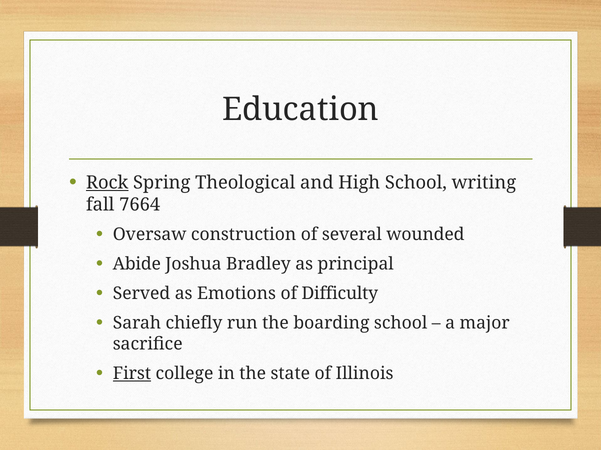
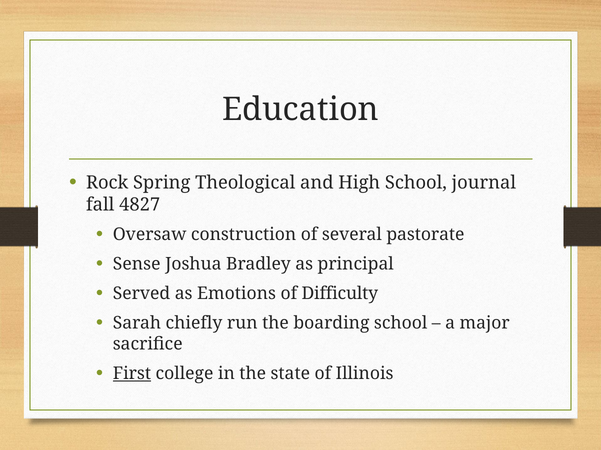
Rock underline: present -> none
writing: writing -> journal
7664: 7664 -> 4827
wounded: wounded -> pastorate
Abide: Abide -> Sense
